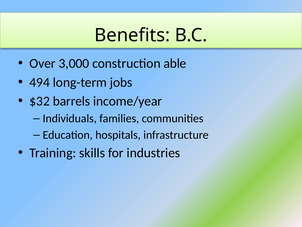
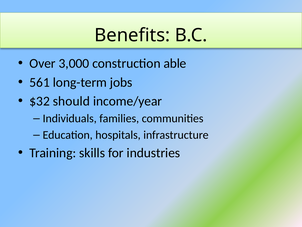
494: 494 -> 561
barrels: barrels -> should
